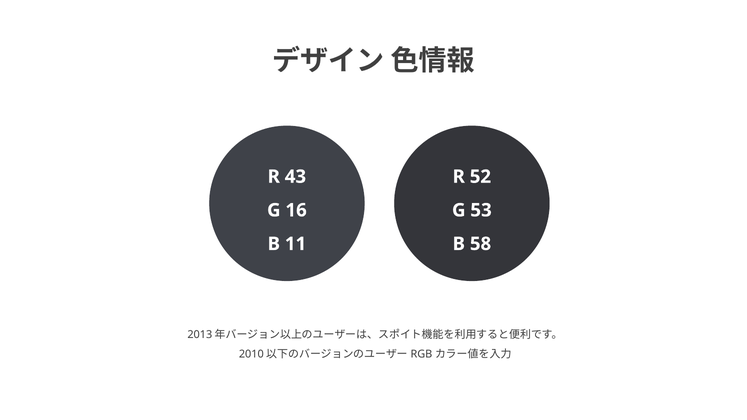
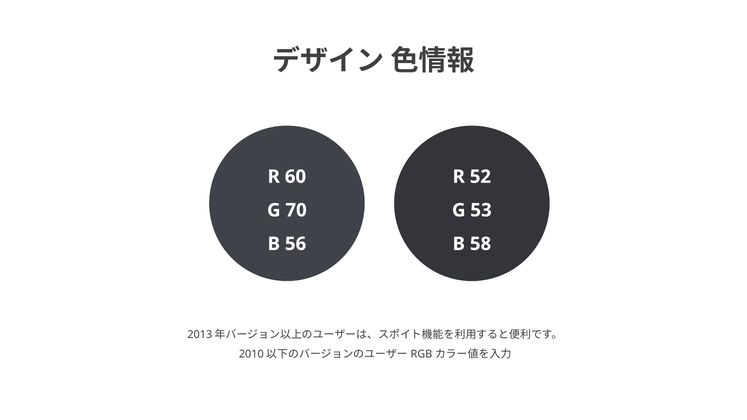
43: 43 -> 60
16: 16 -> 70
11: 11 -> 56
